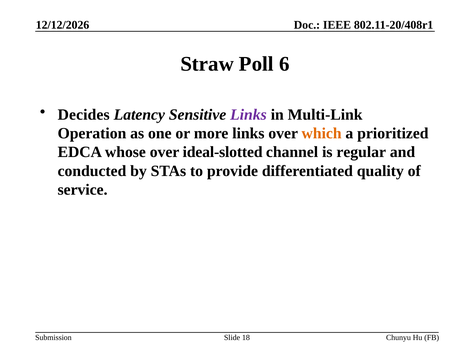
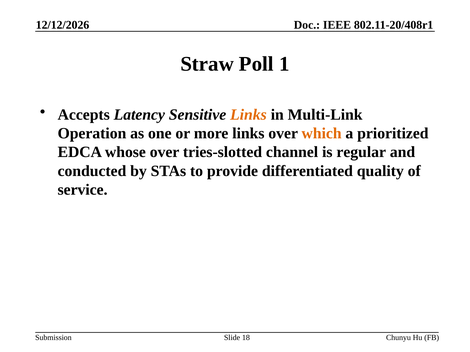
6: 6 -> 1
Decides: Decides -> Accepts
Links at (248, 115) colour: purple -> orange
ideal-slotted: ideal-slotted -> tries-slotted
